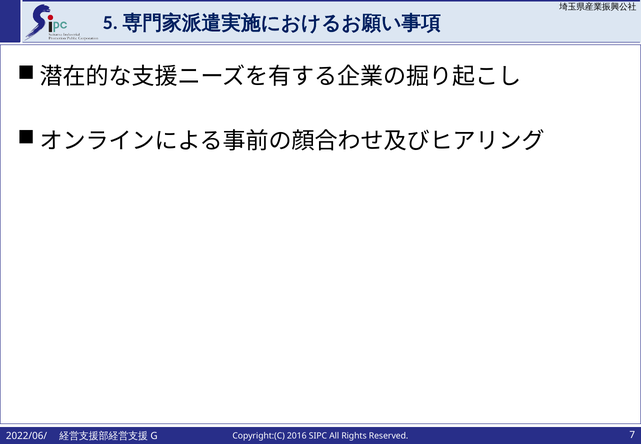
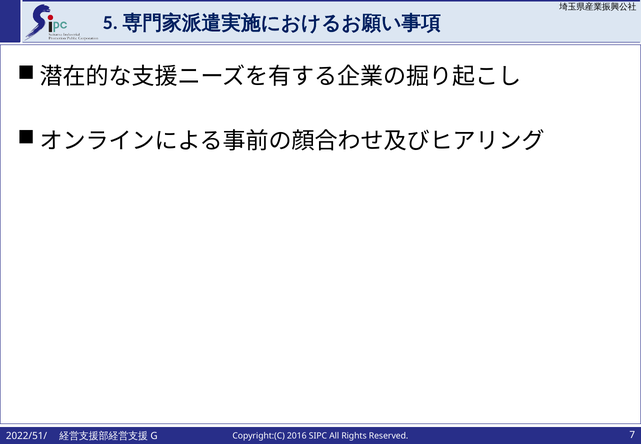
2022/06/: 2022/06/ -> 2022/51/
